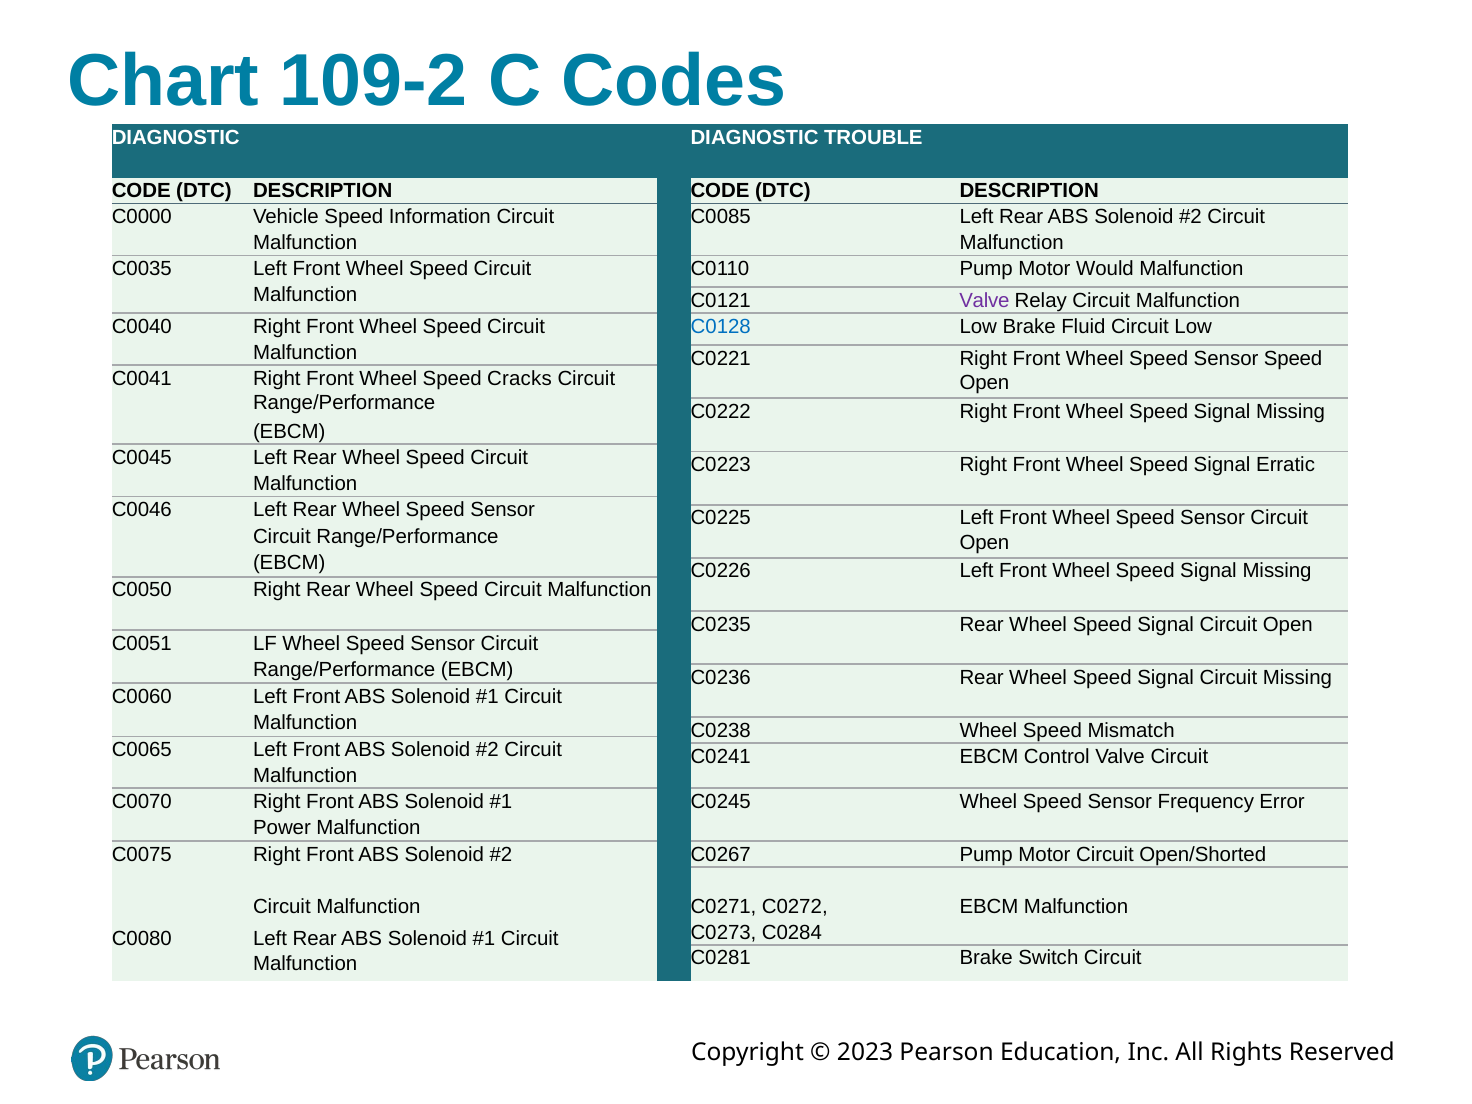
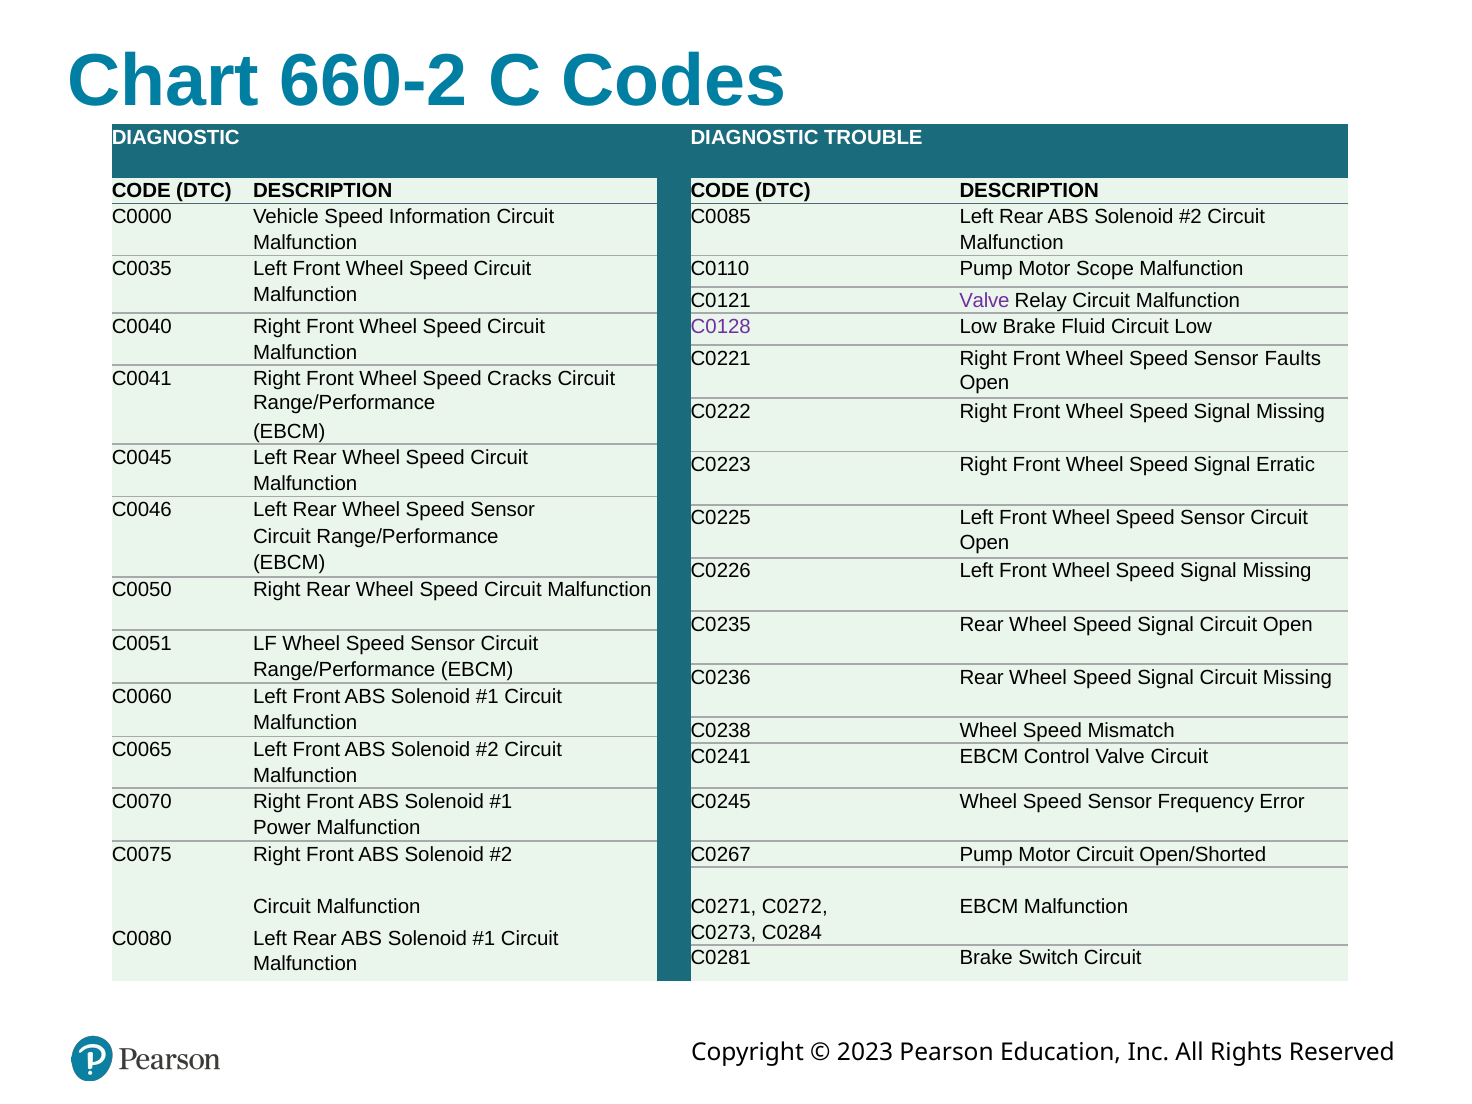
109-2: 109-2 -> 660-2
Would: Would -> Scope
C0128 colour: blue -> purple
Sensor Speed: Speed -> Faults
